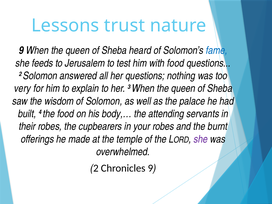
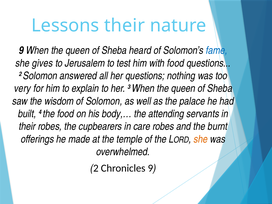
Lessons trust: trust -> their
feeds: feeds -> gives
your: your -> care
she at (201, 139) colour: purple -> orange
